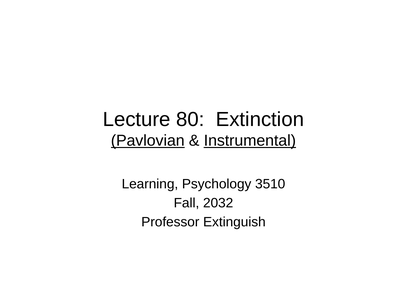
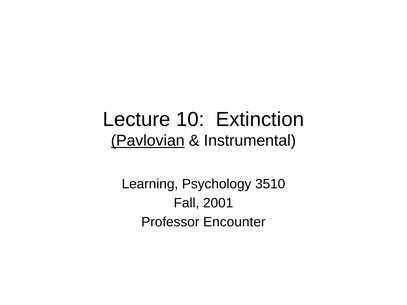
80: 80 -> 10
Instrumental underline: present -> none
2032: 2032 -> 2001
Extinguish: Extinguish -> Encounter
